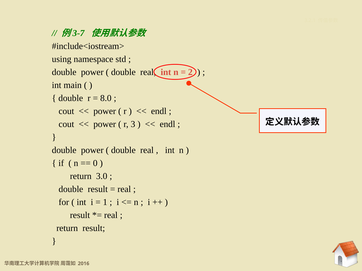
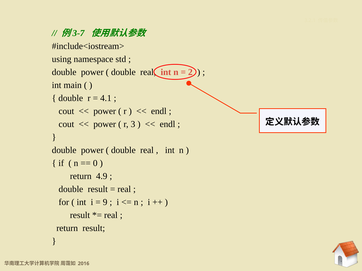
8.0: 8.0 -> 4.1
3.0: 3.0 -> 4.9
1: 1 -> 9
